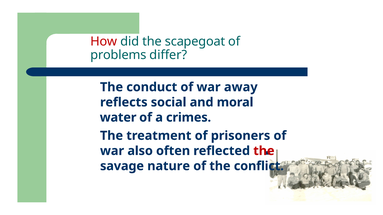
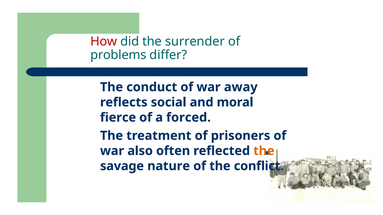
scapegoat: scapegoat -> surrender
water: water -> fierce
crimes: crimes -> forced
the at (264, 151) colour: red -> orange
